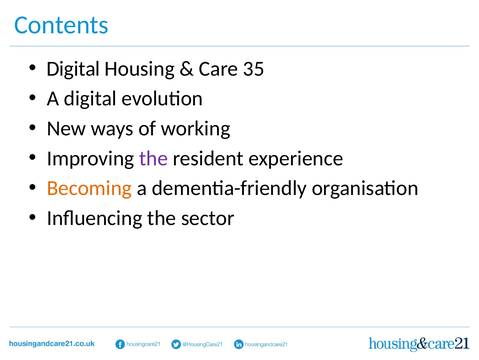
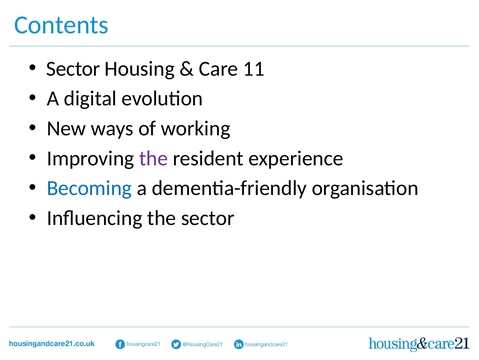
Digital at (73, 69): Digital -> Sector
35: 35 -> 11
Becoming colour: orange -> blue
